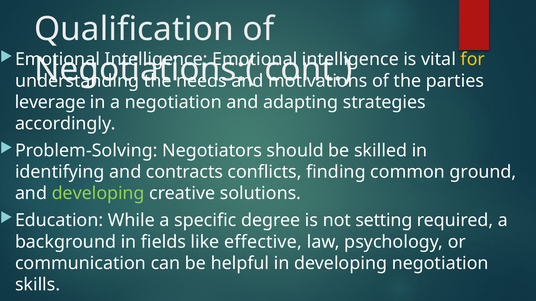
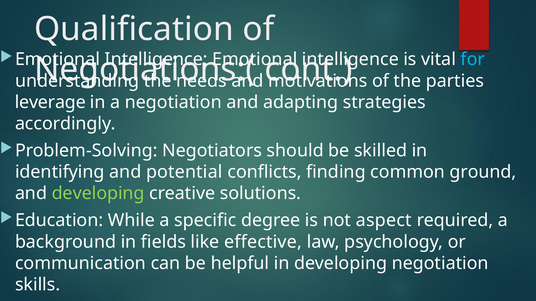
for colour: yellow -> light blue
contracts: contracts -> potential
setting: setting -> aspect
